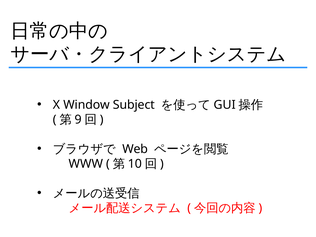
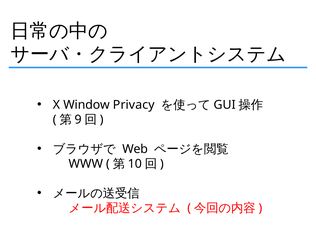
Subject: Subject -> Privacy
